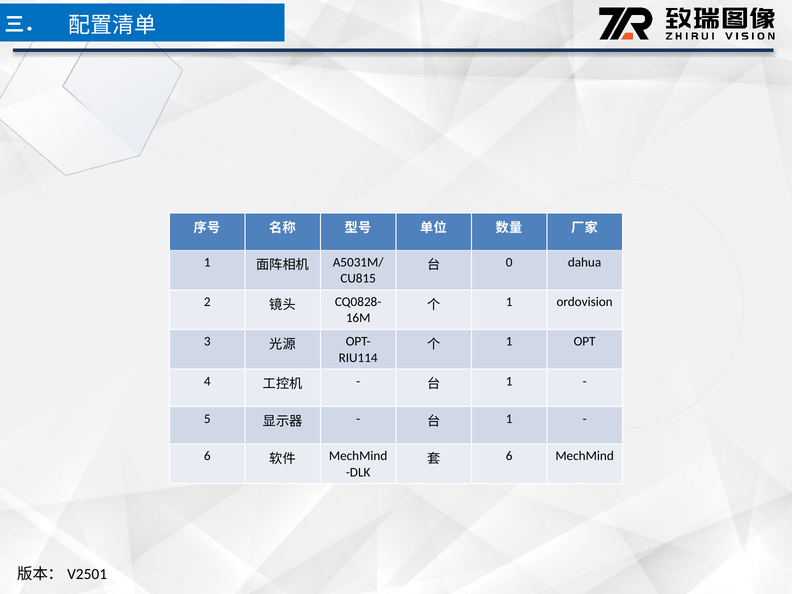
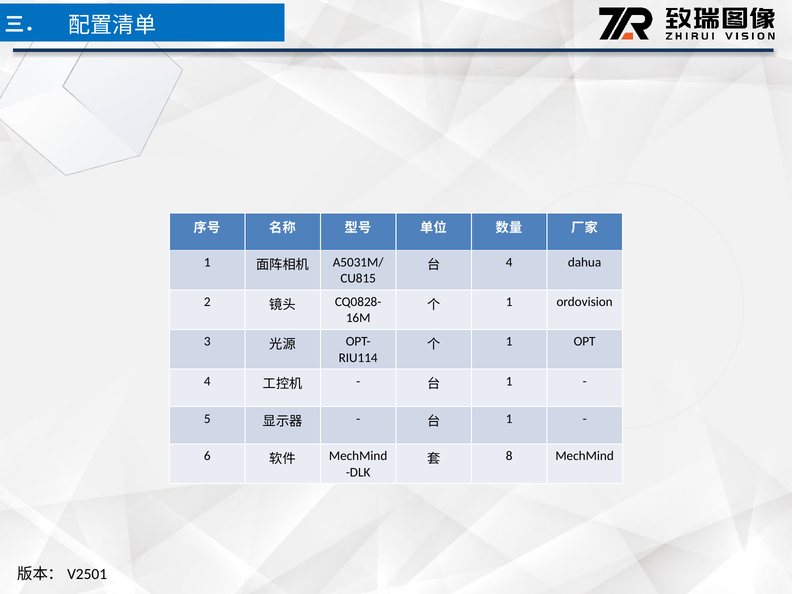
0 at (509, 262): 0 -> 4
6 at (509, 456): 6 -> 8
